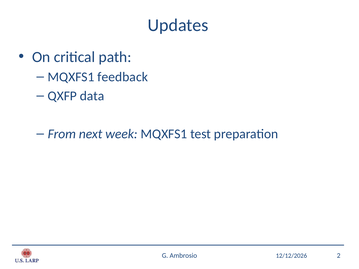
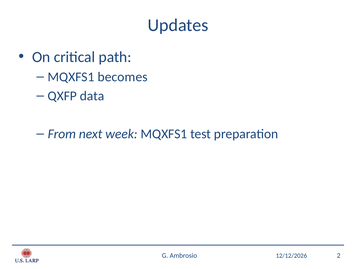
feedback: feedback -> becomes
